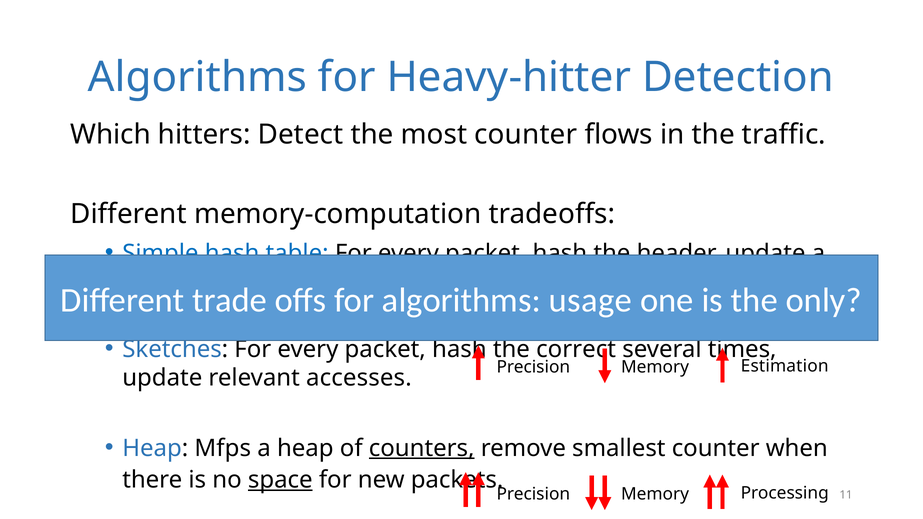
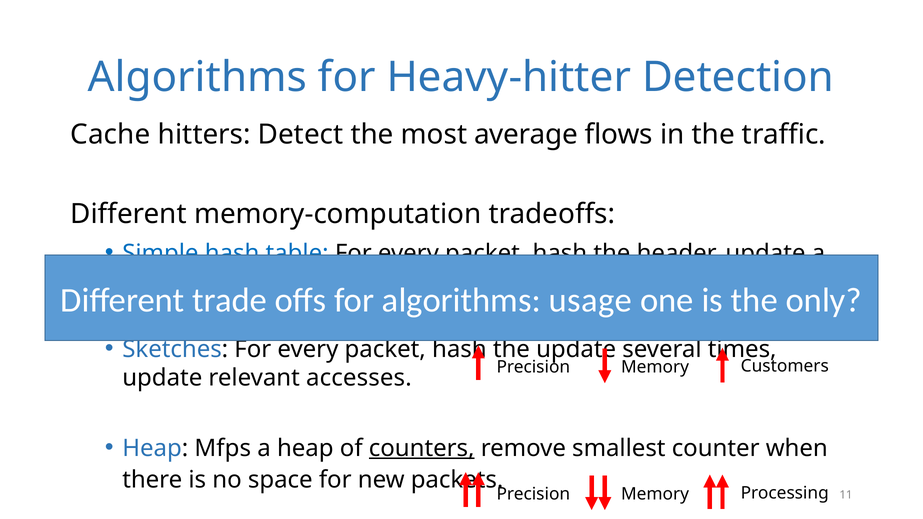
Which: Which -> Cache
most counter: counter -> average
the correct: correct -> update
Estimation: Estimation -> Customers
space underline: present -> none
